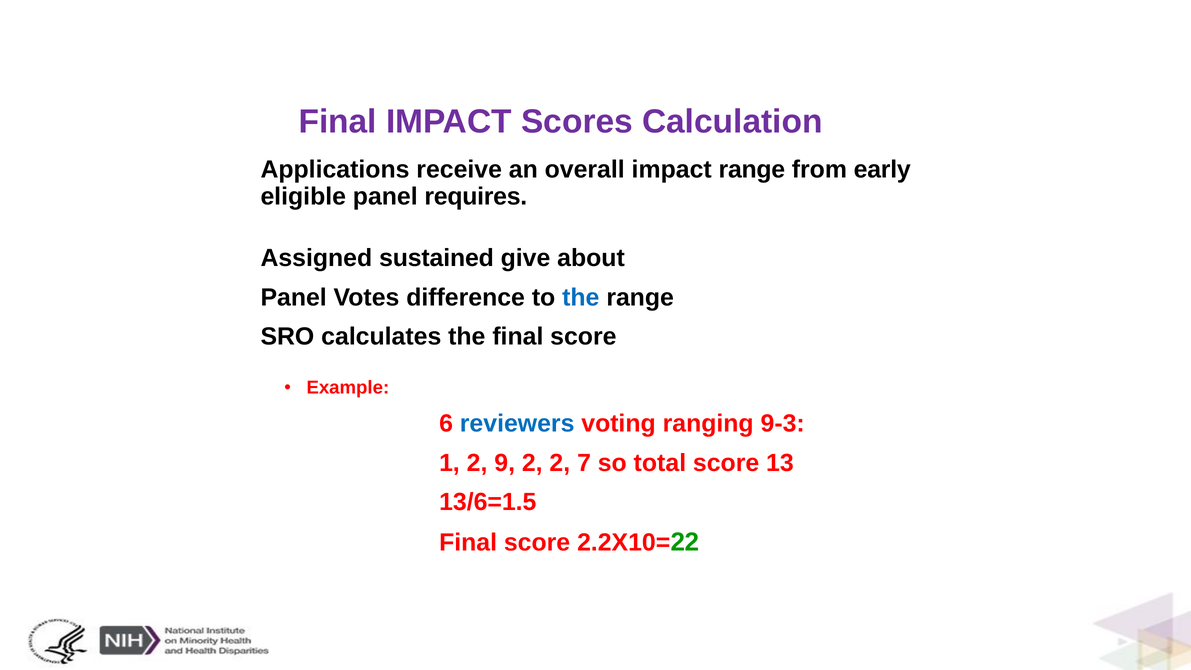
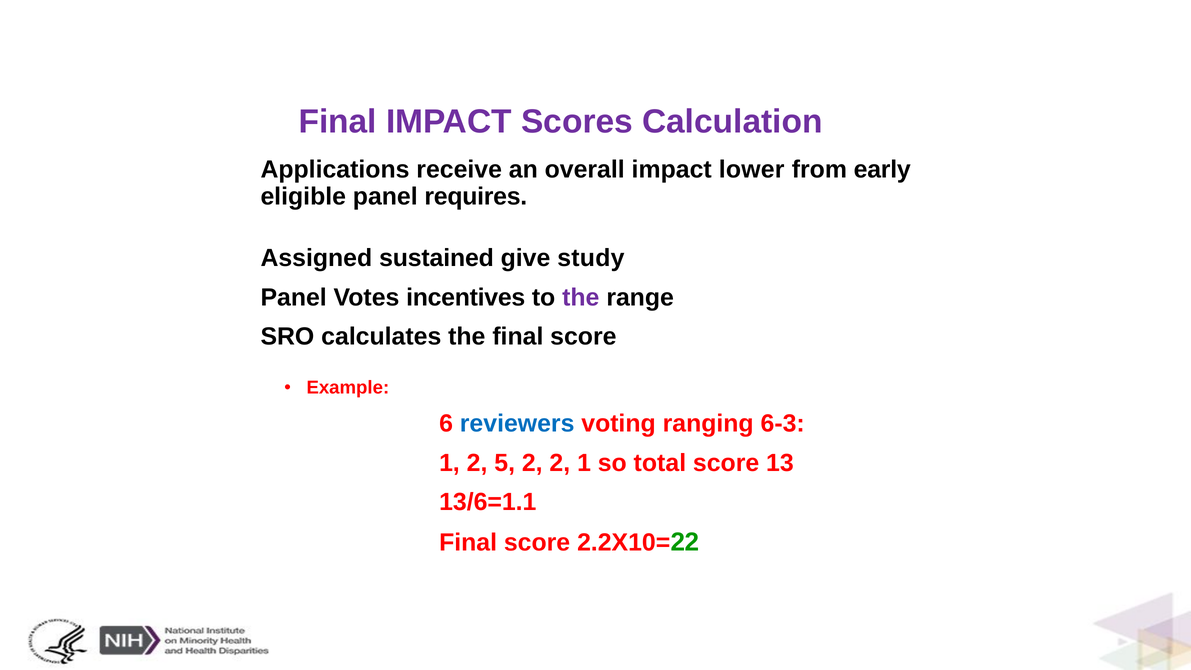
impact range: range -> lower
about: about -> study
difference: difference -> incentives
the at (581, 297) colour: blue -> purple
9-3: 9-3 -> 6-3
9: 9 -> 5
2 7: 7 -> 1
13/6=1.5: 13/6=1.5 -> 13/6=1.1
